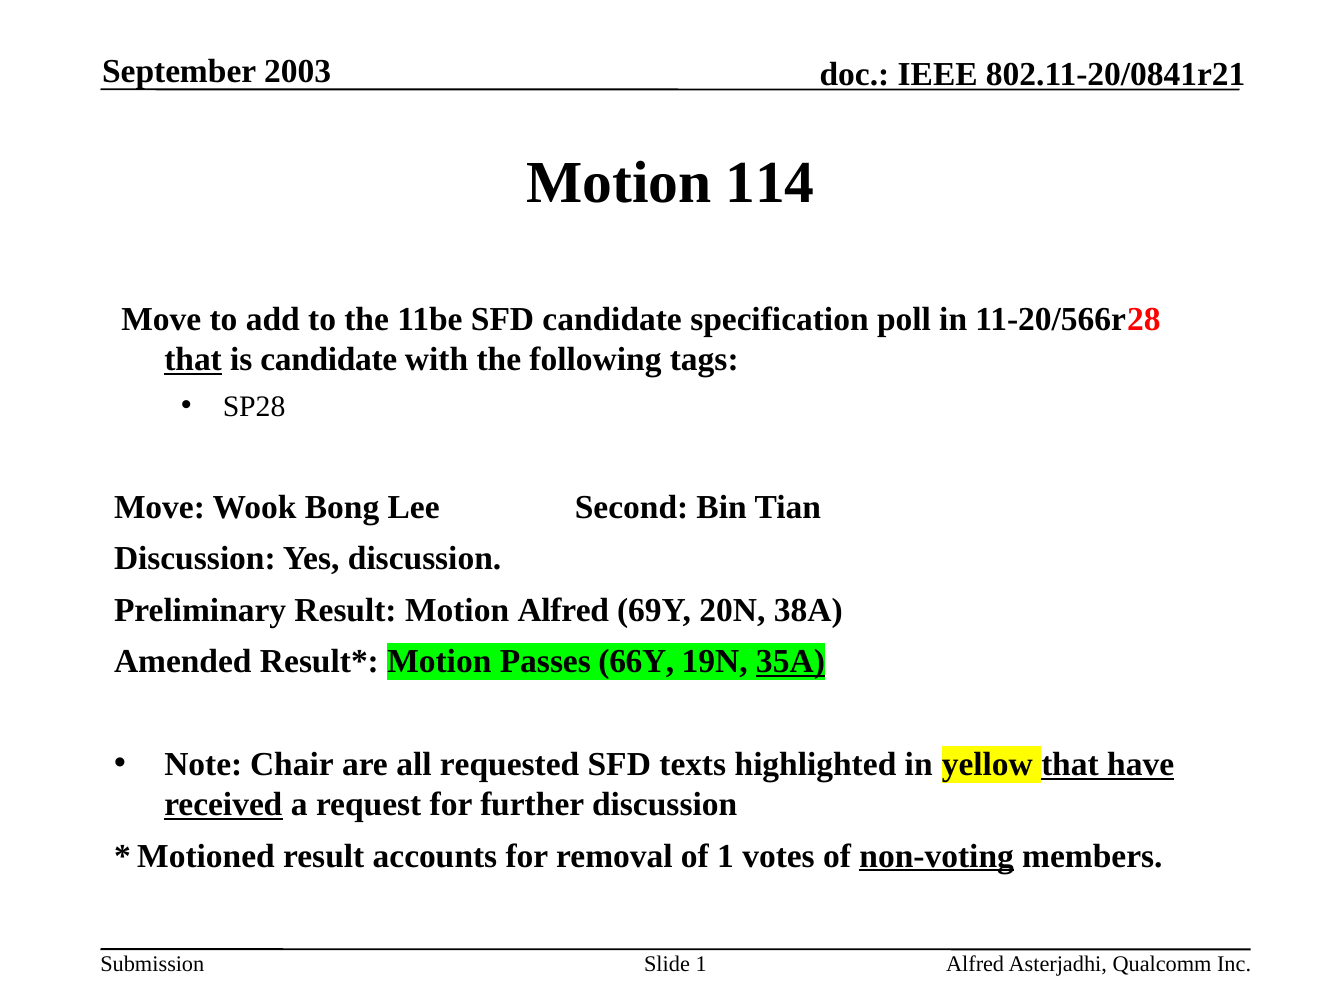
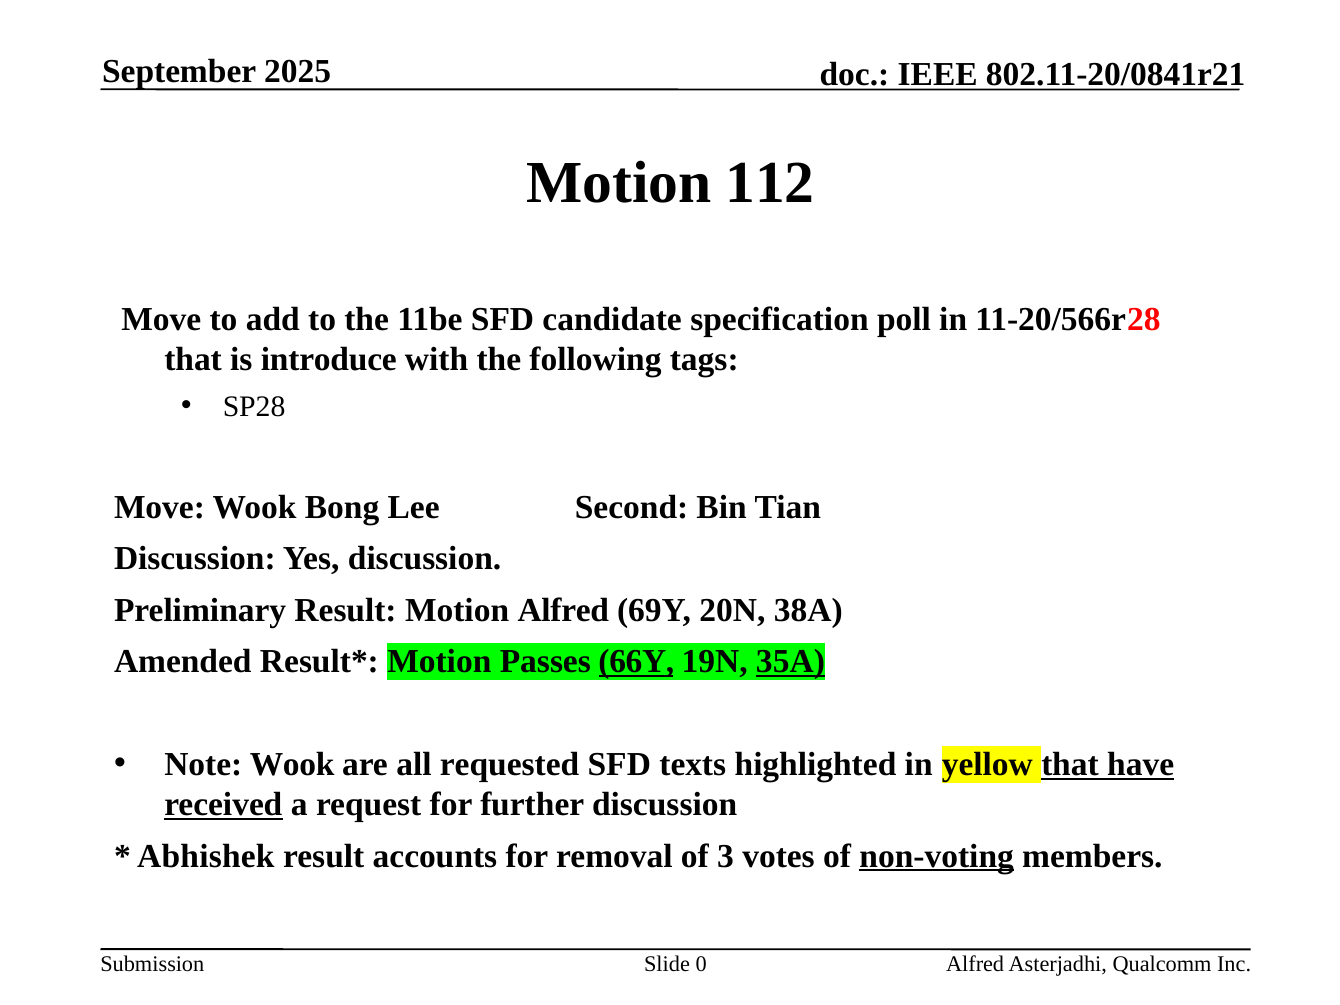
2003: 2003 -> 2025
114: 114 -> 112
that at (193, 360) underline: present -> none
is candidate: candidate -> introduce
66Y underline: none -> present
Note Chair: Chair -> Wook
Motioned: Motioned -> Abhishek
of 1: 1 -> 3
Slide 1: 1 -> 0
